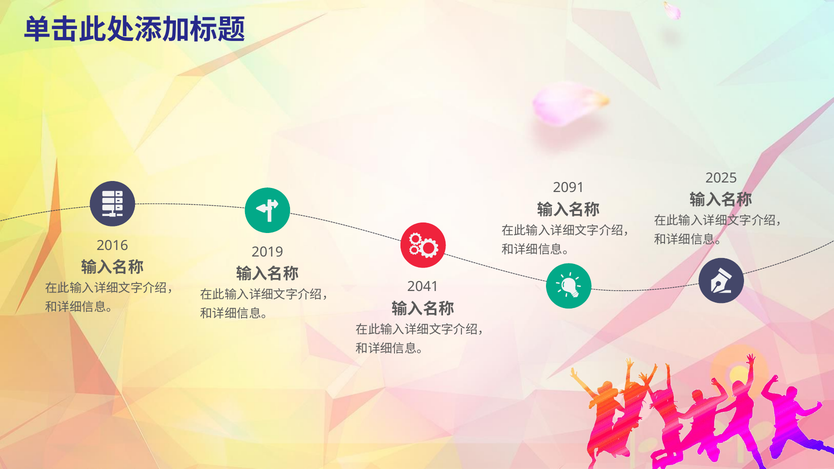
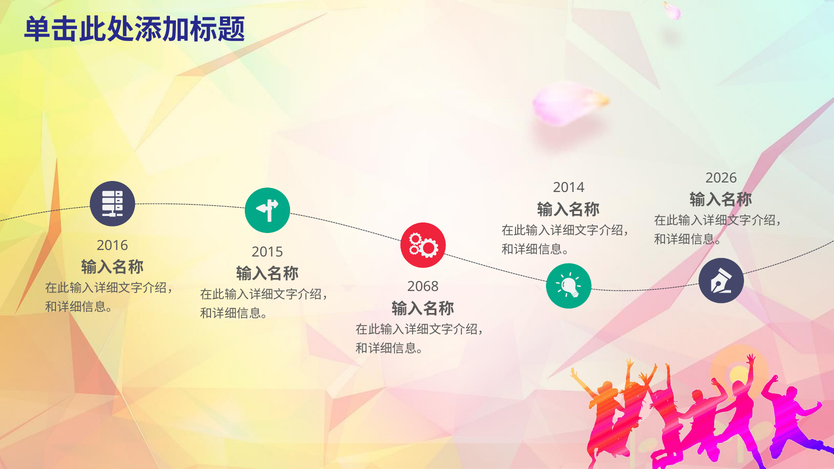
2025: 2025 -> 2026
2091: 2091 -> 2014
2019: 2019 -> 2015
2041: 2041 -> 2068
